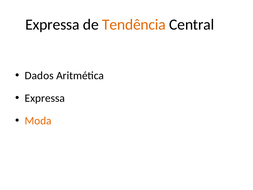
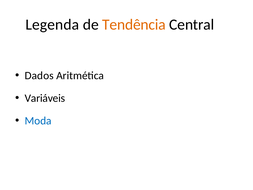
Expressa at (52, 24): Expressa -> Legenda
Expressa at (45, 98): Expressa -> Variáveis
Moda colour: orange -> blue
